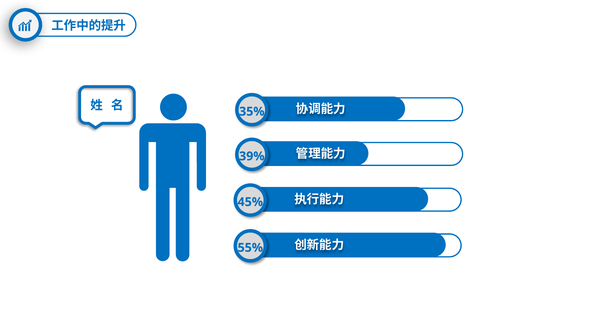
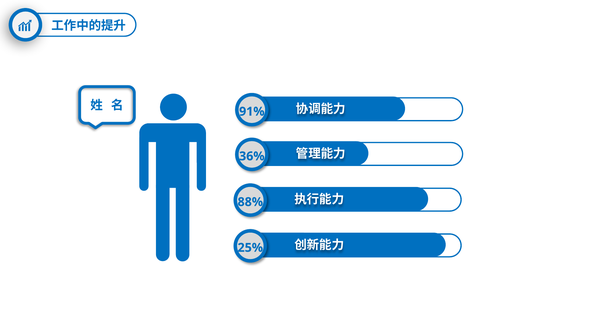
35%: 35% -> 91%
39%: 39% -> 36%
45%: 45% -> 88%
55%: 55% -> 25%
